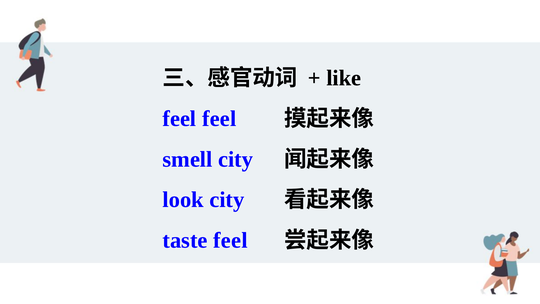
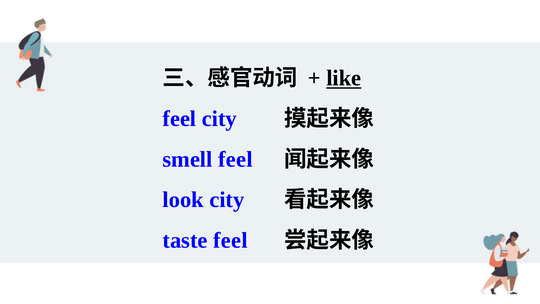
like underline: none -> present
feel feel: feel -> city
smell city: city -> feel
